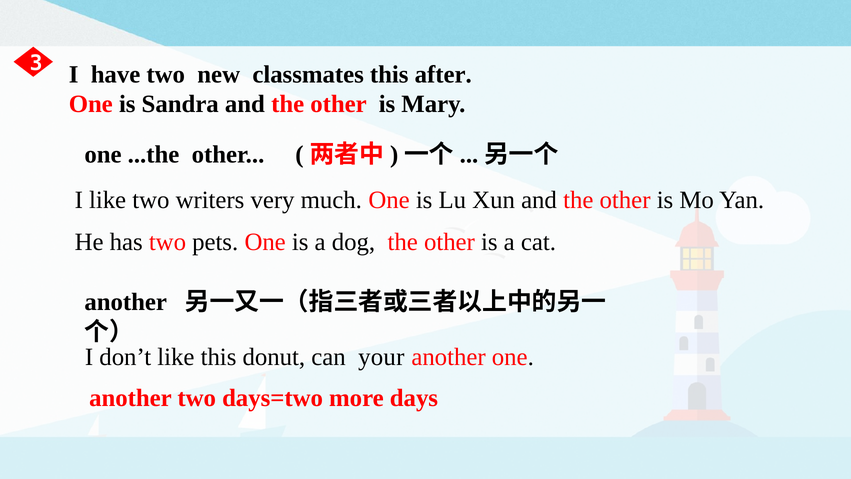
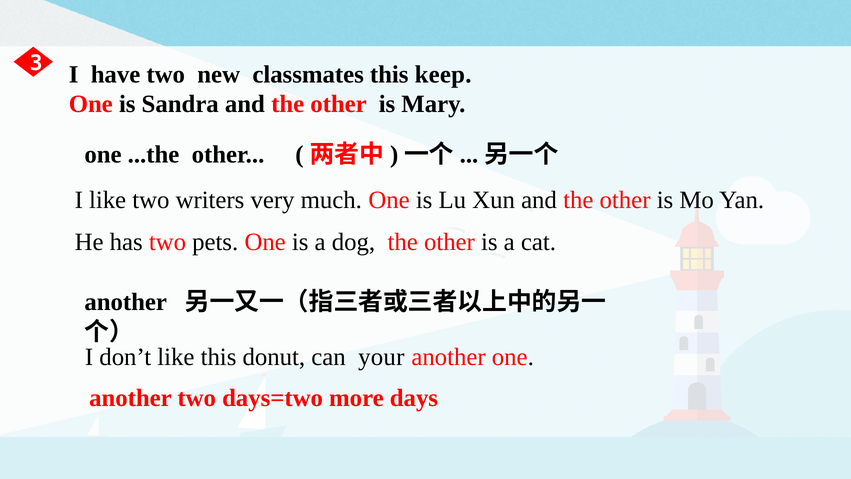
after: after -> keep
